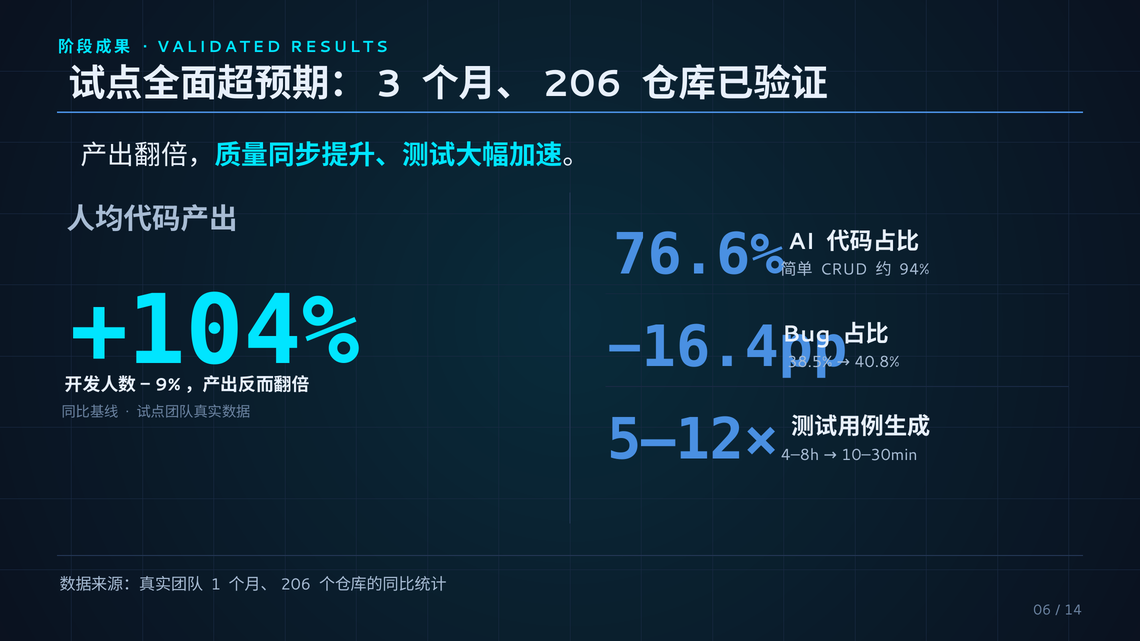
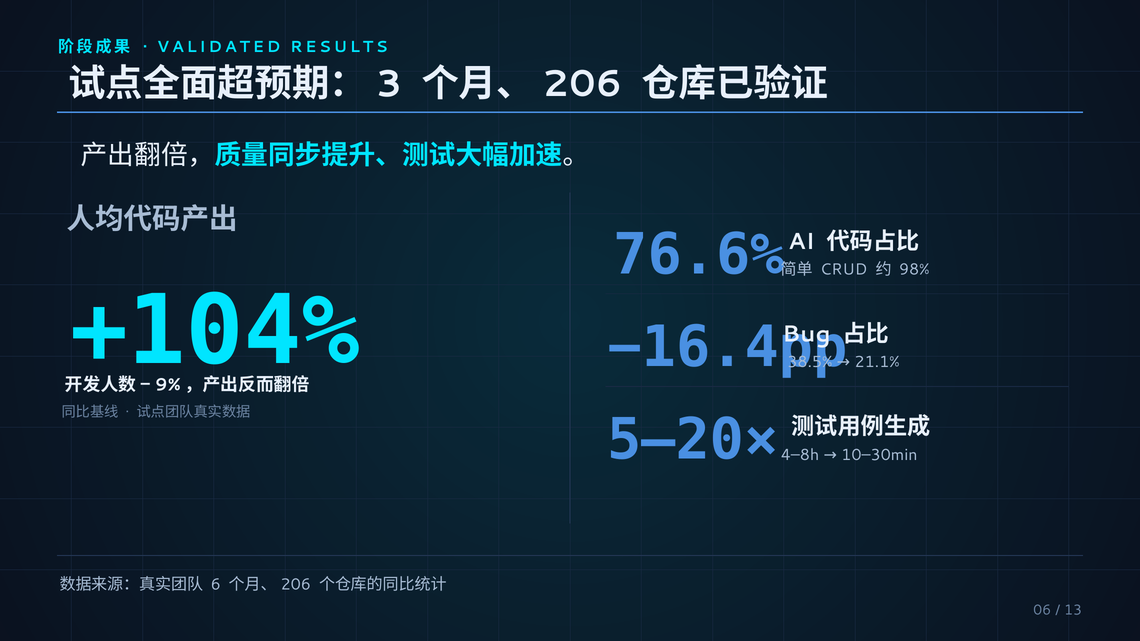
94%: 94% -> 98%
40.8%: 40.8% -> 21.1%
5–12×: 5–12× -> 5–20×
1: 1 -> 6
14: 14 -> 13
